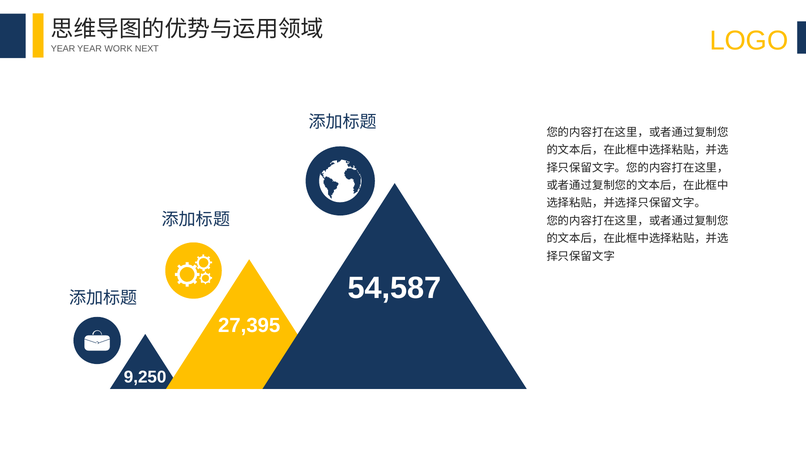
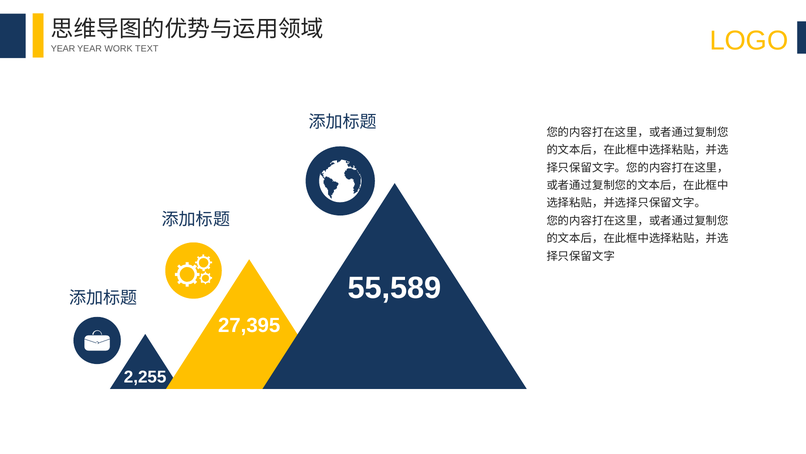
NEXT: NEXT -> TEXT
54,587: 54,587 -> 55,589
9,250: 9,250 -> 2,255
